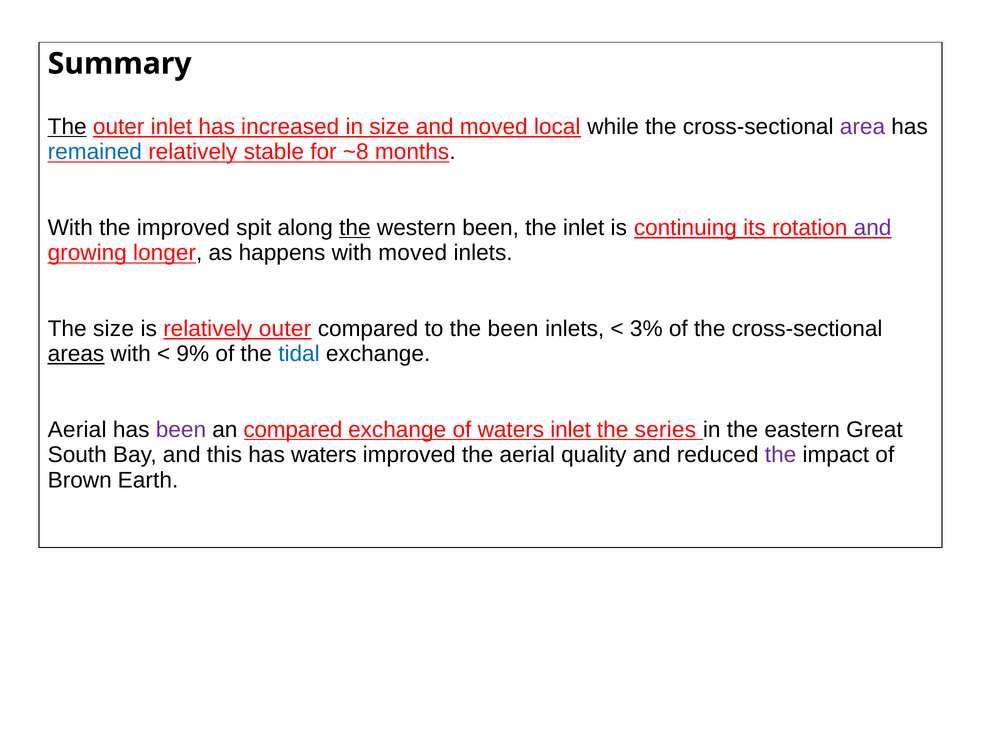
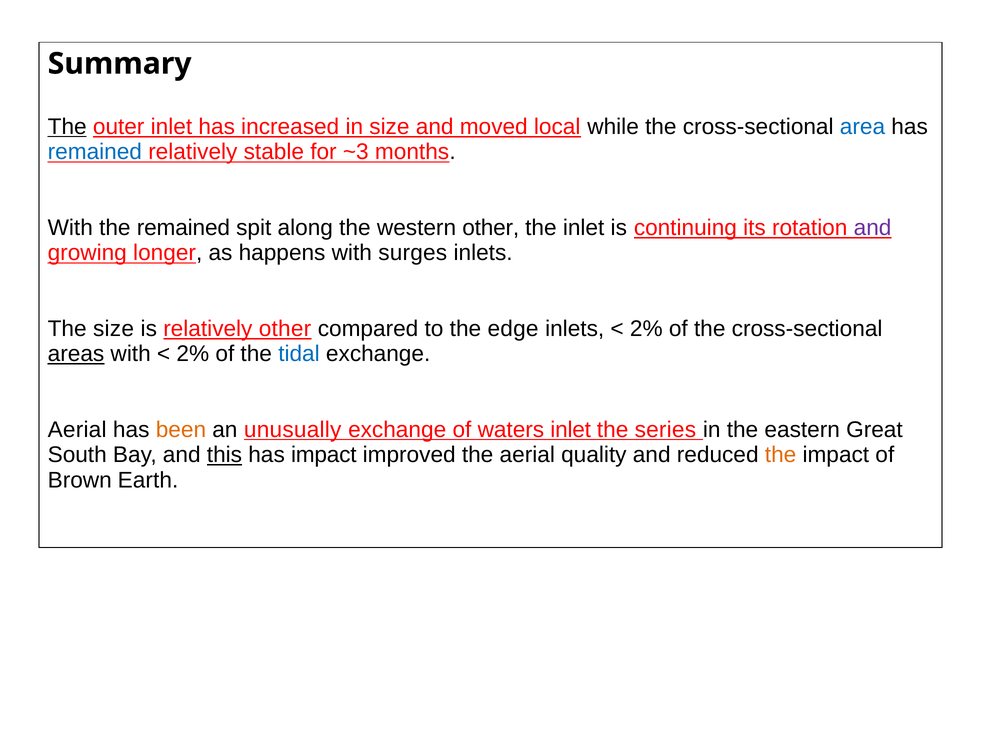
area colour: purple -> blue
~8: ~8 -> ~3
the improved: improved -> remained
the at (355, 228) underline: present -> none
western been: been -> other
with moved: moved -> surges
relatively outer: outer -> other
the been: been -> edge
3% at (646, 329): 3% -> 2%
9% at (193, 354): 9% -> 2%
been at (181, 430) colour: purple -> orange
an compared: compared -> unusually
this underline: none -> present
has waters: waters -> impact
the at (781, 455) colour: purple -> orange
